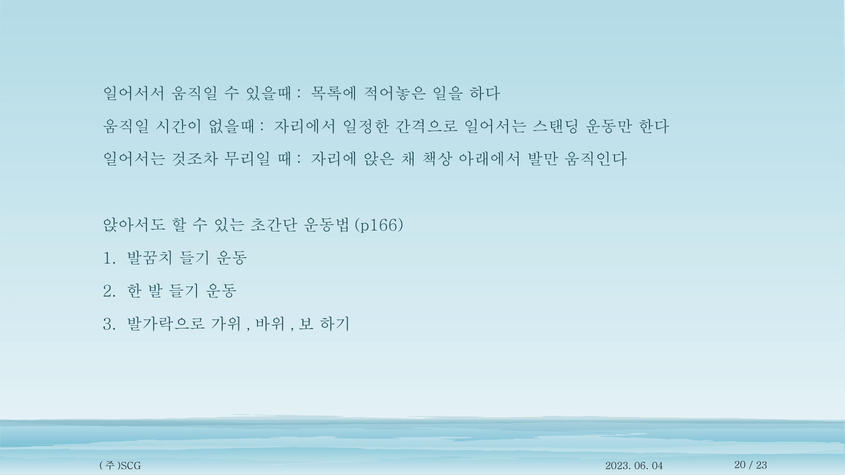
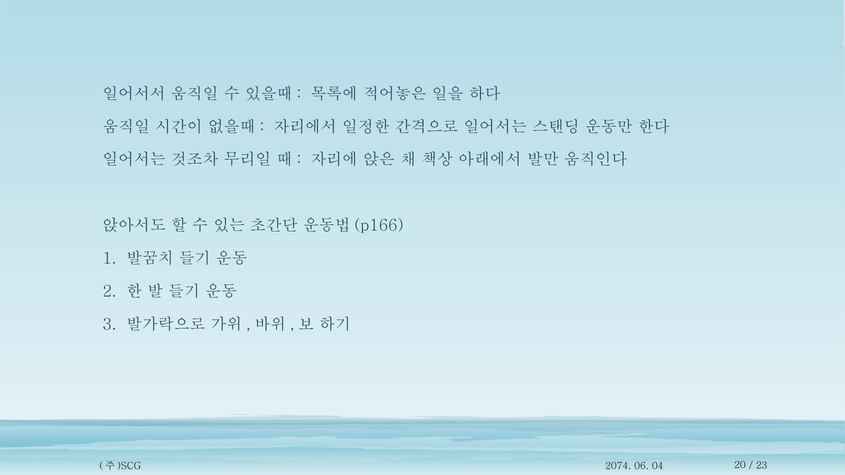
2023: 2023 -> 2074
